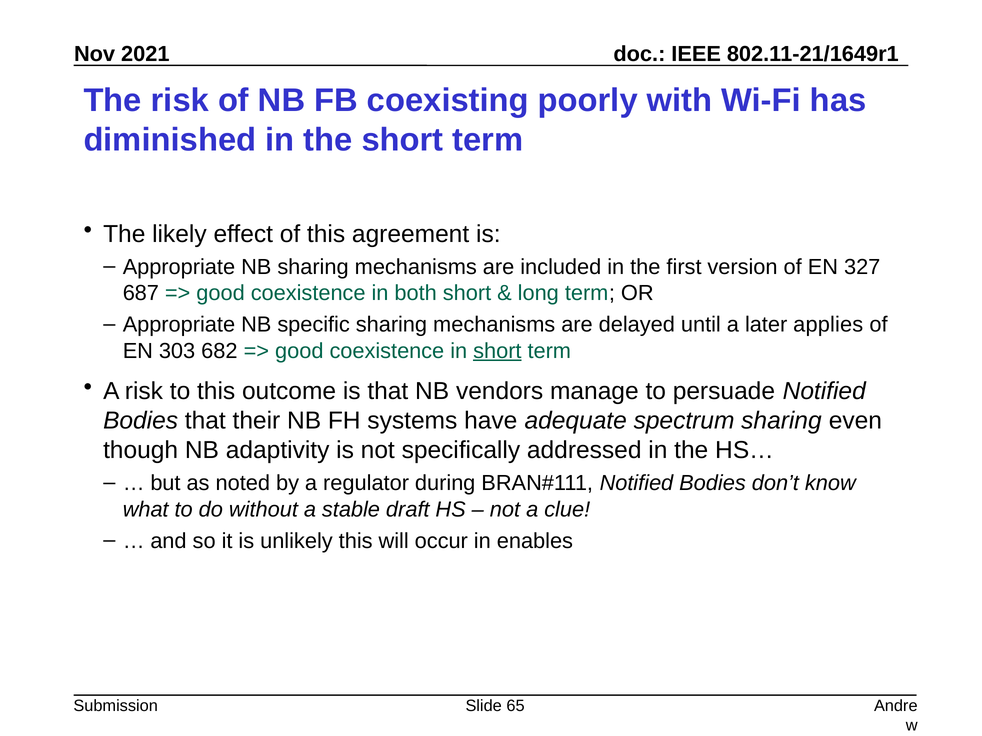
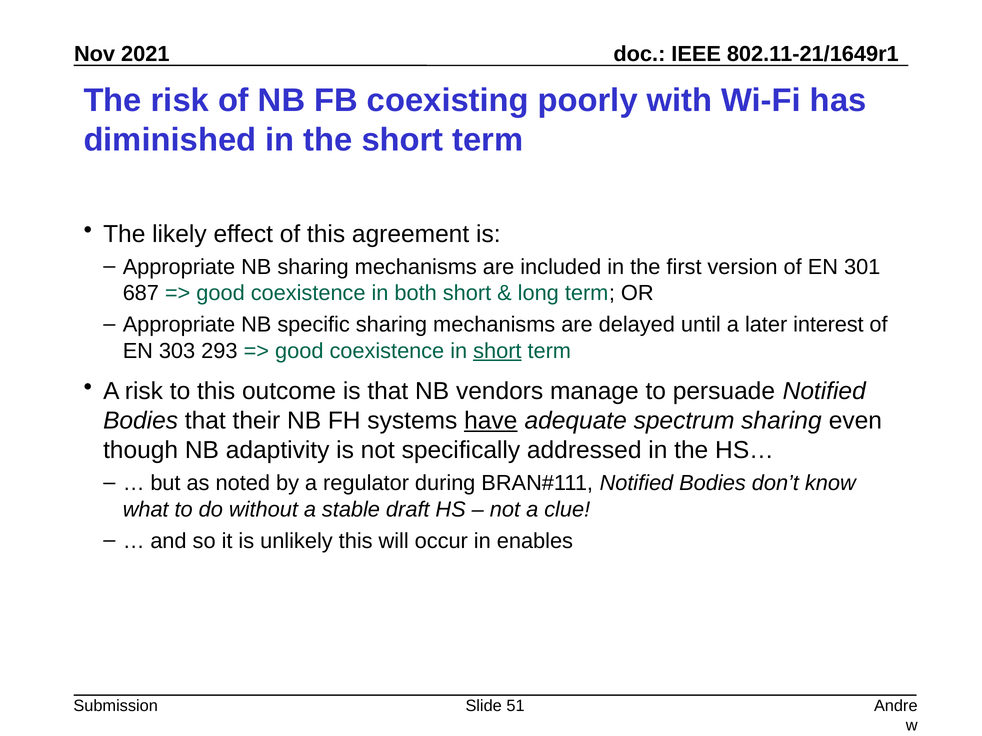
327: 327 -> 301
applies: applies -> interest
682: 682 -> 293
have underline: none -> present
65: 65 -> 51
